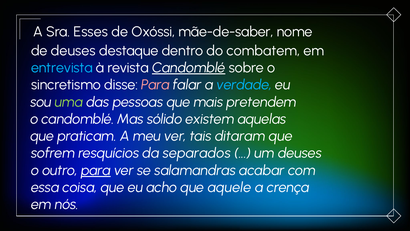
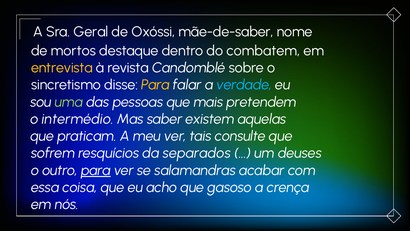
Esses: Esses -> Geral
de deuses: deuses -> mortos
entrevista colour: light blue -> yellow
Candomblé at (189, 68) underline: present -> none
Para at (156, 85) colour: pink -> yellow
o candomblé: candomblé -> intermédio
sólido: sólido -> saber
ditaram: ditaram -> consulte
aquele: aquele -> gasoso
